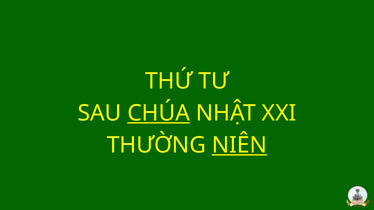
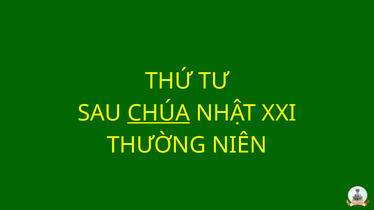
NIÊN underline: present -> none
